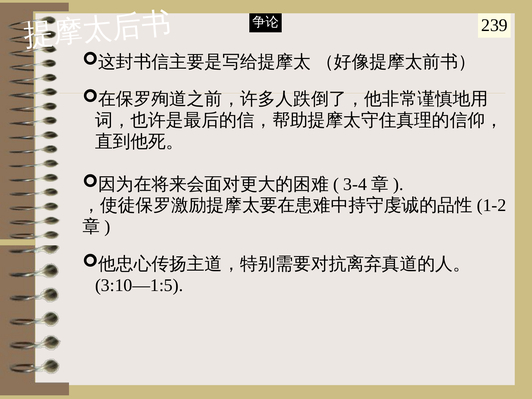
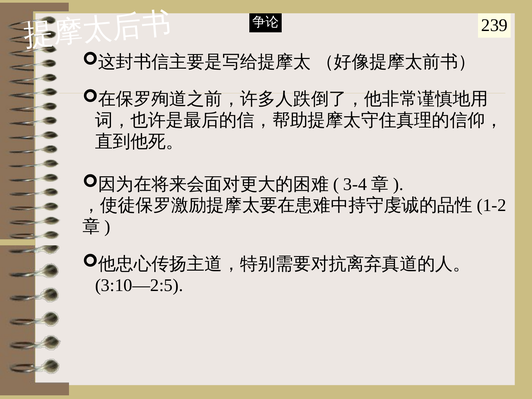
3:10—1:5: 3:10—1:5 -> 3:10—2:5
